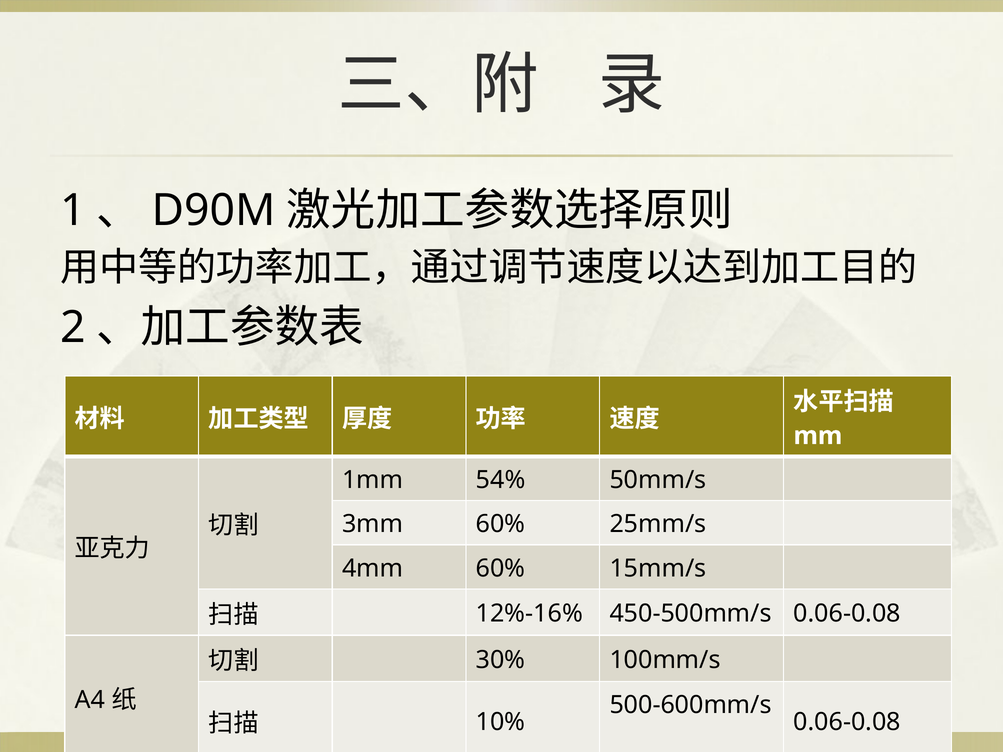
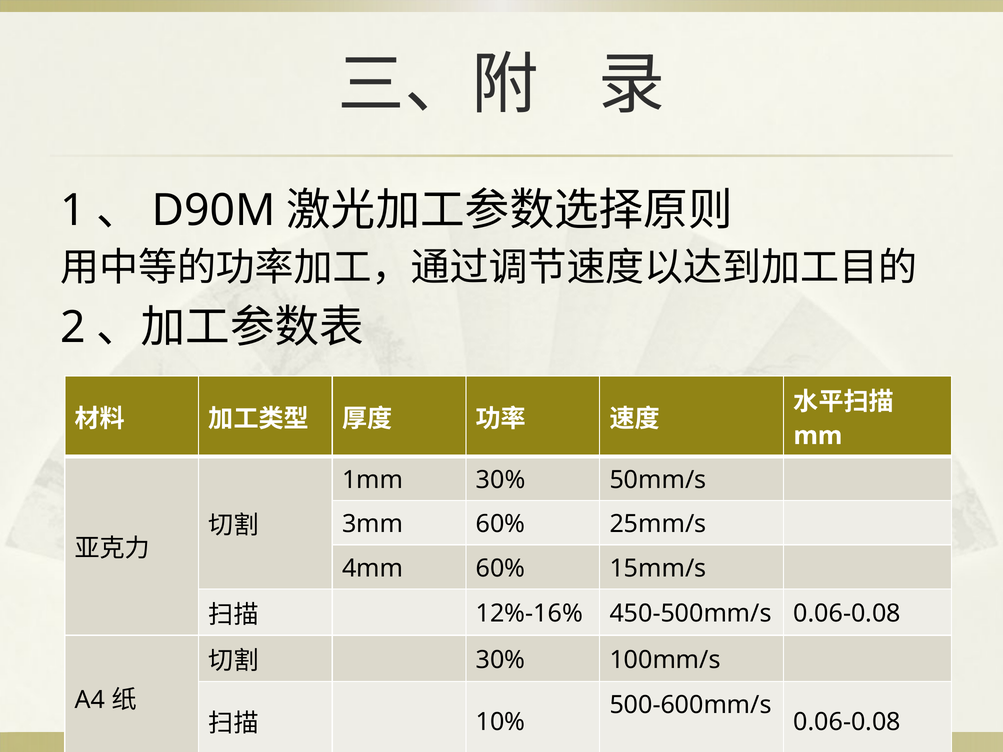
1mm 54%: 54% -> 30%
